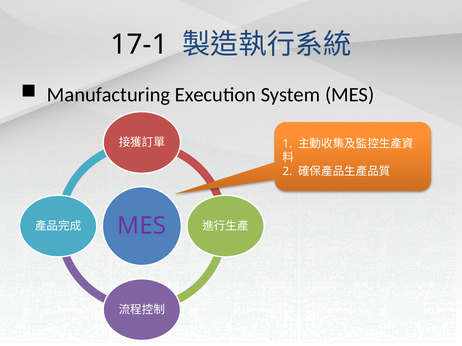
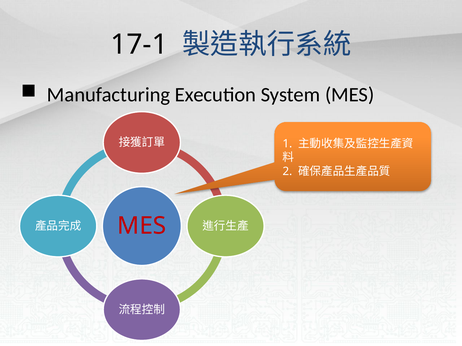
MES at (142, 226) colour: purple -> red
